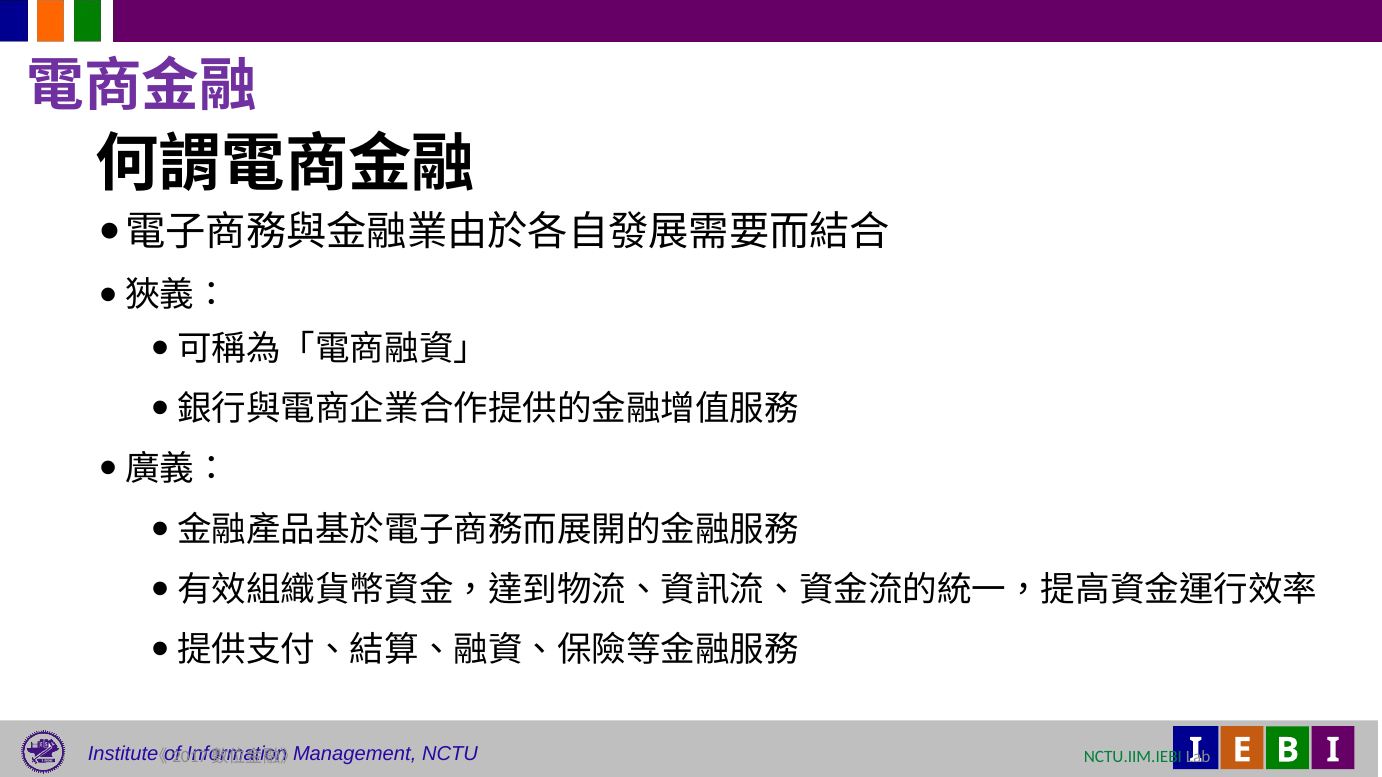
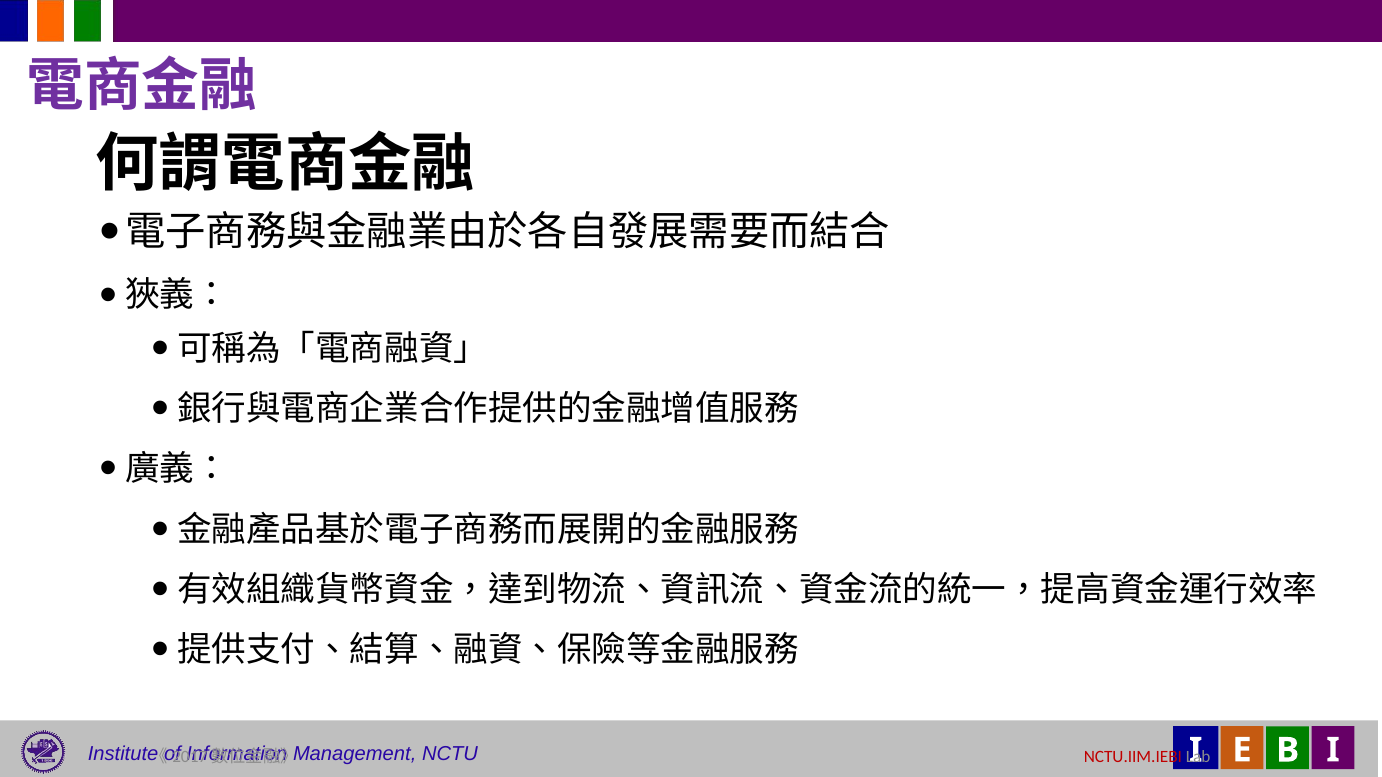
NCTU.IIM.IEBI colour: green -> red
